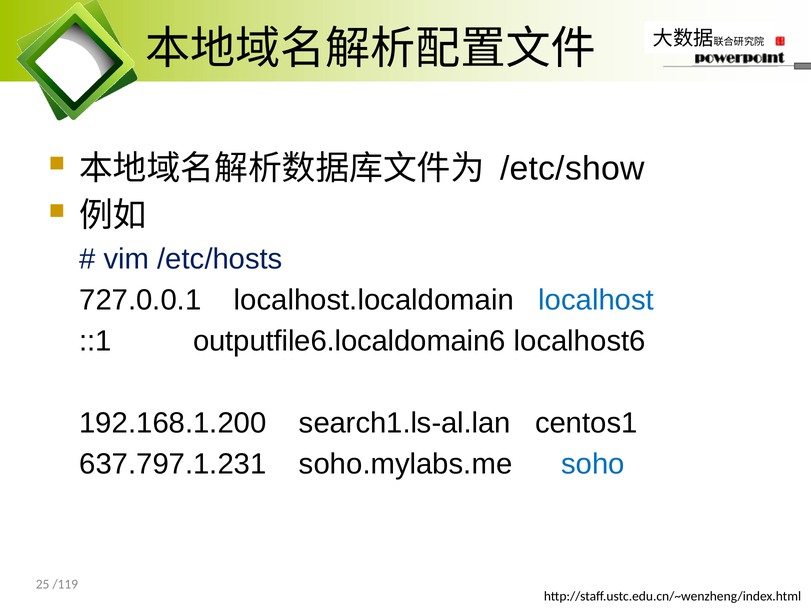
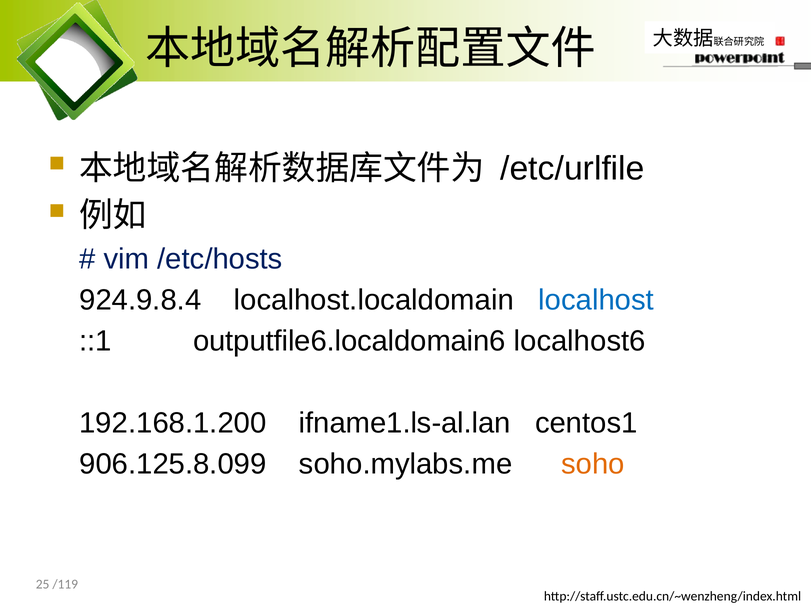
/etc/show: /etc/show -> /etc/urlfile
727.0.0.1: 727.0.0.1 -> 924.9.8.4
search1.ls-al.lan: search1.ls-al.lan -> ifname1.ls-al.lan
637.797.1.231: 637.797.1.231 -> 906.125.8.099
soho colour: blue -> orange
